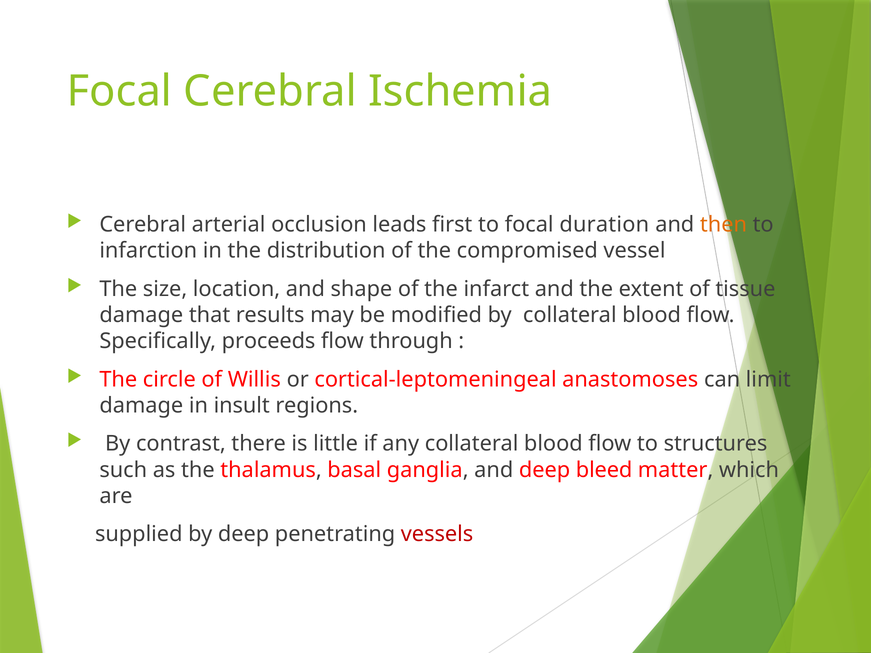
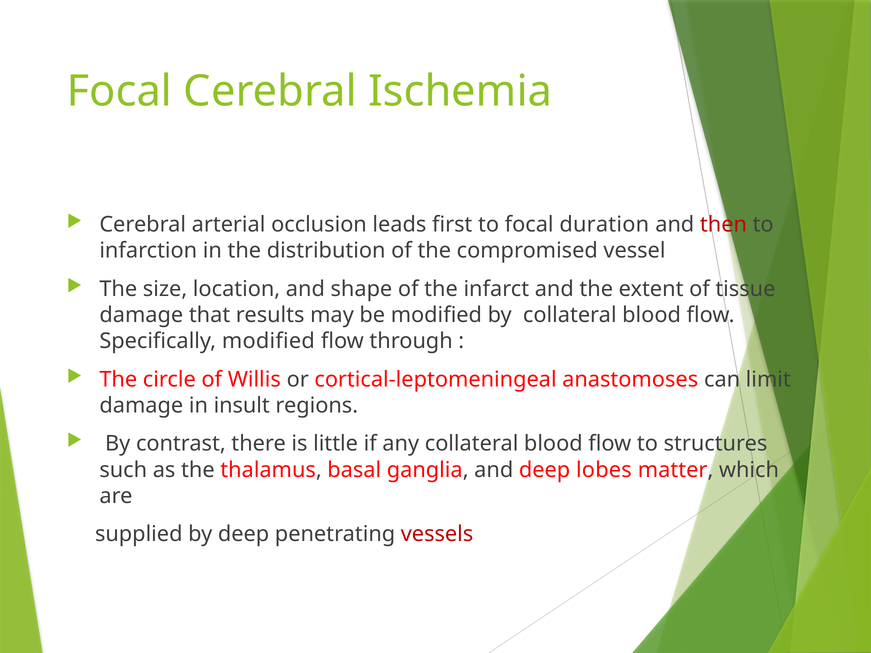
then colour: orange -> red
Specifically proceeds: proceeds -> modified
bleed: bleed -> lobes
